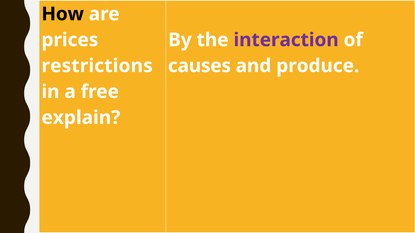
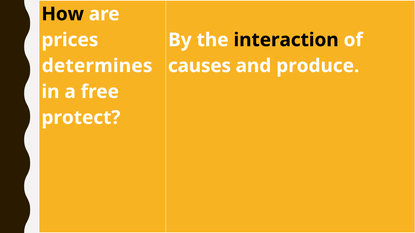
interaction colour: purple -> black
restrictions: restrictions -> determines
explain: explain -> protect
